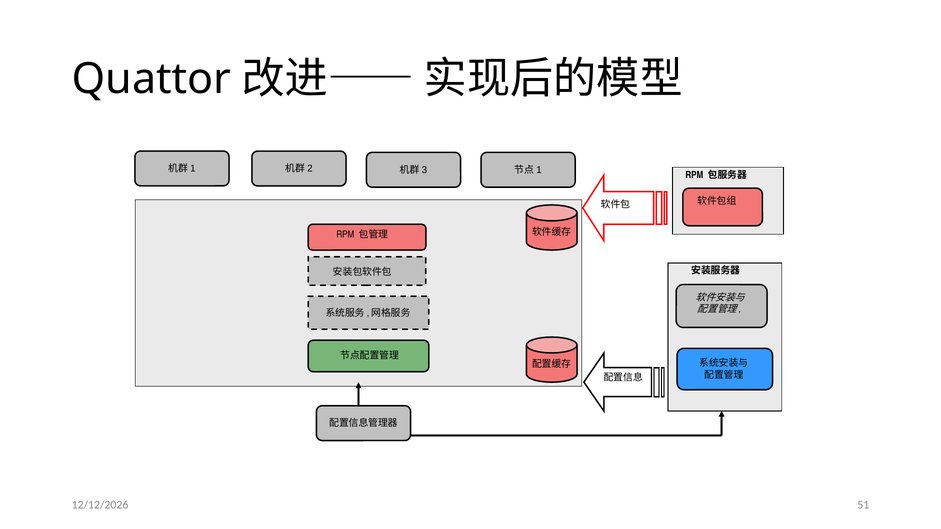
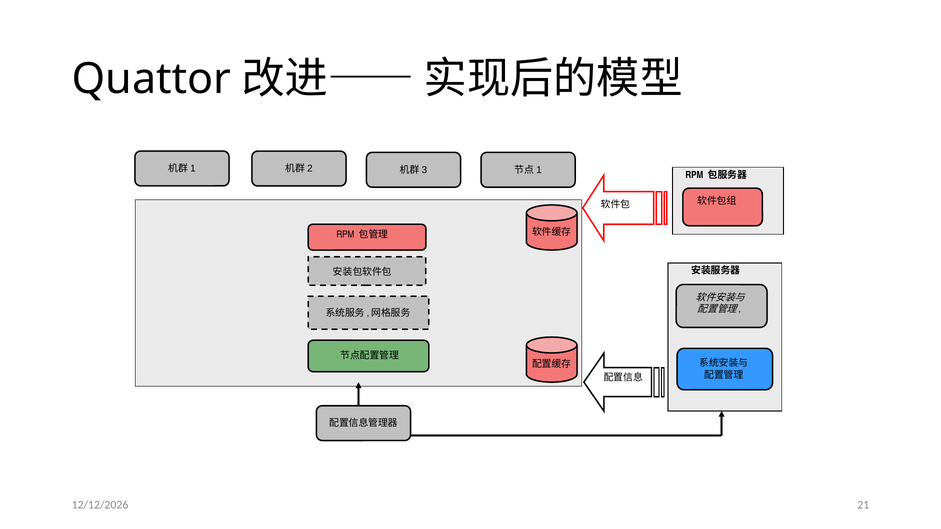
51: 51 -> 21
